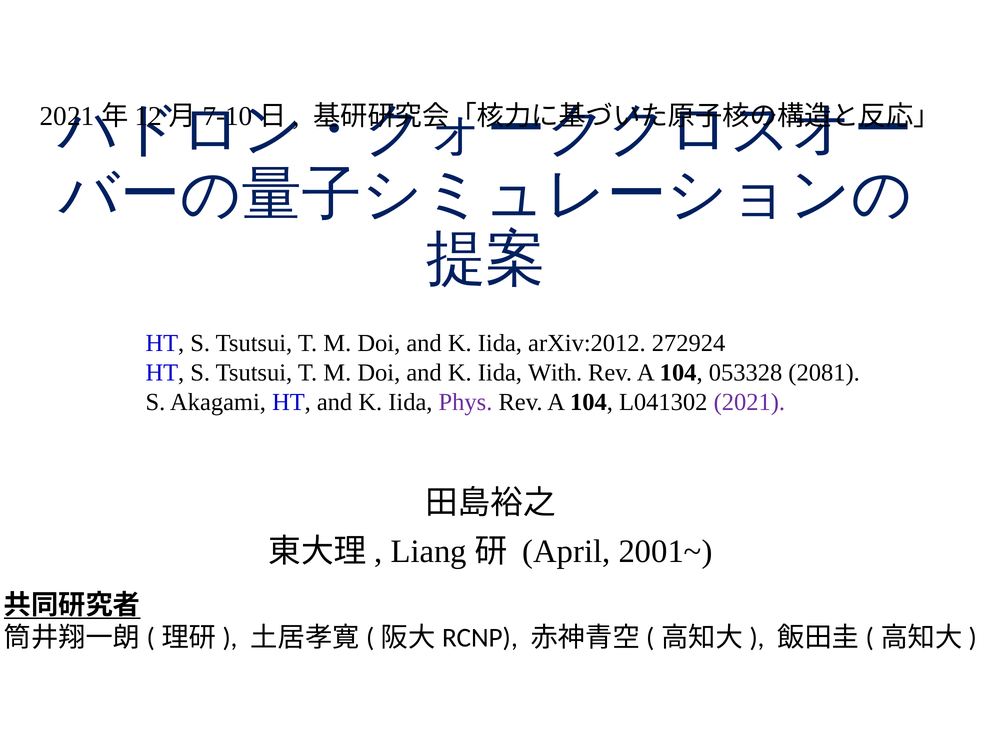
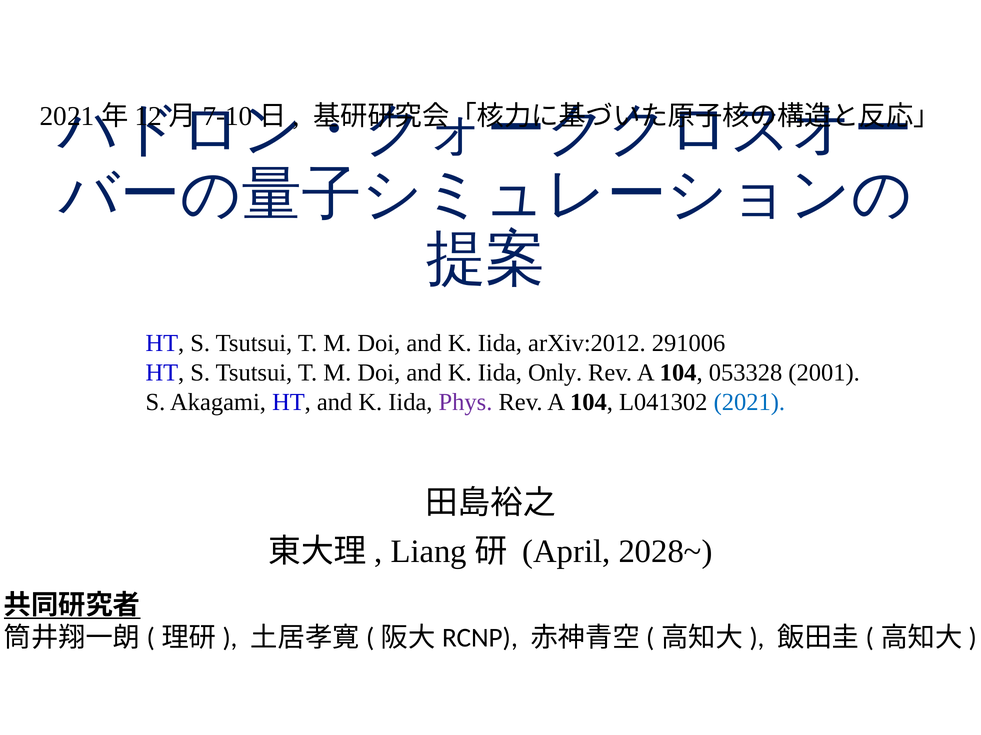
272924: 272924 -> 291006
With: With -> Only
2081: 2081 -> 2001
2021 colour: purple -> blue
2001~: 2001~ -> 2028~
